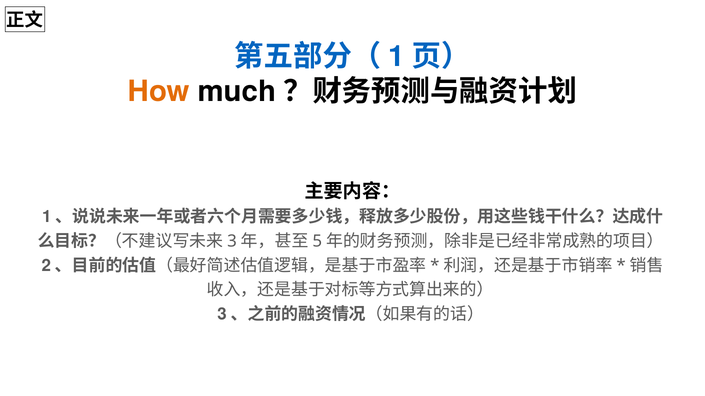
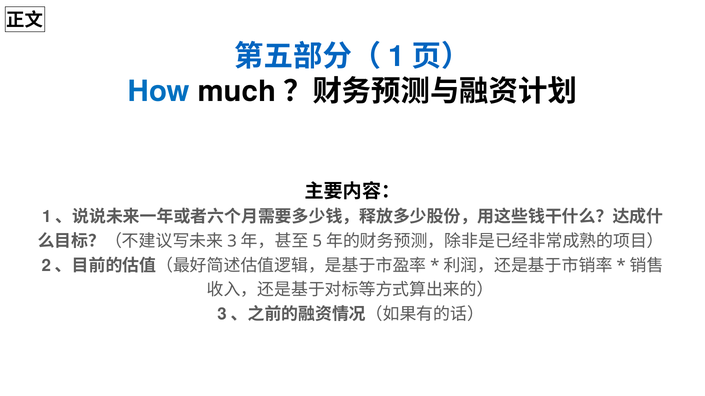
How colour: orange -> blue
